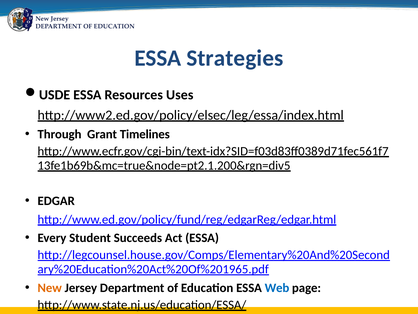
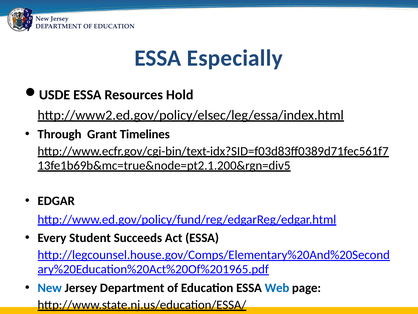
Strategies: Strategies -> Especially
Uses: Uses -> Hold
New at (50, 287) colour: orange -> blue
